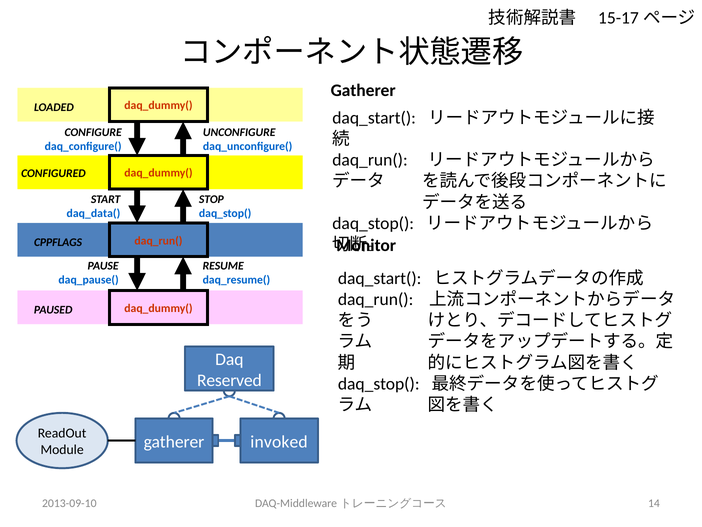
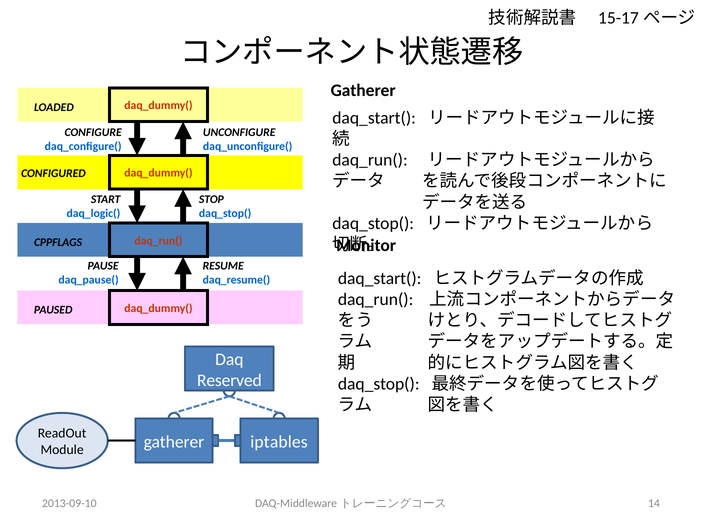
daq_data(: daq_data( -> daq_logic(
invoked: invoked -> iptables
